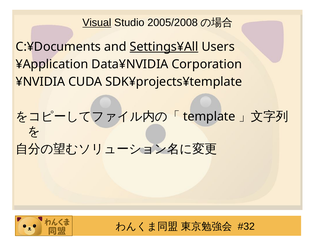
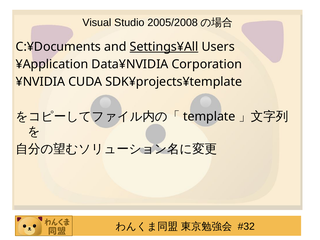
Visual underline: present -> none
